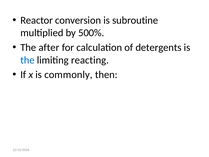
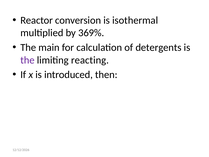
subroutine: subroutine -> isothermal
500%: 500% -> 369%
after: after -> main
the at (27, 60) colour: blue -> purple
commonly: commonly -> introduced
